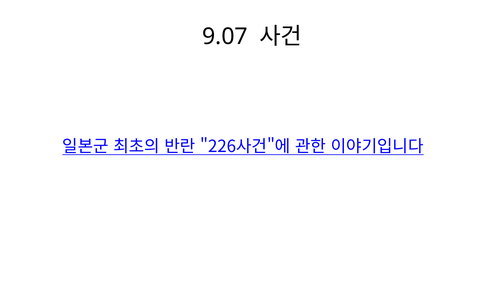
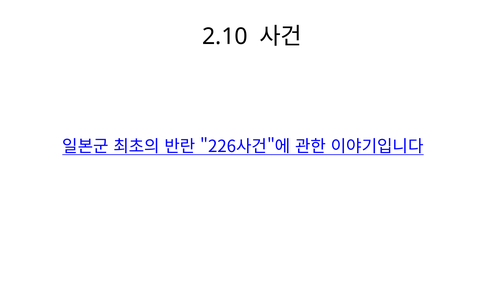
9.07: 9.07 -> 2.10
